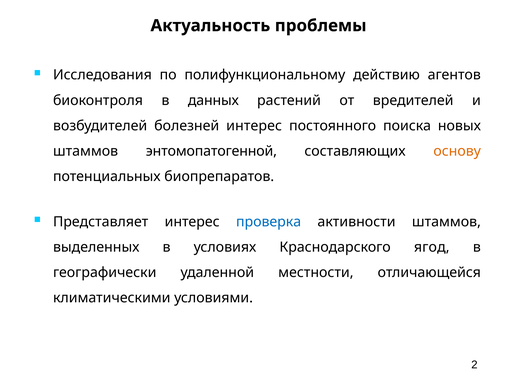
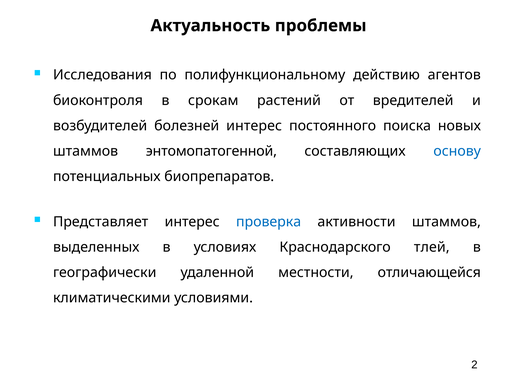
данных: данных -> срокам
основу colour: orange -> blue
ягод: ягод -> тлей
